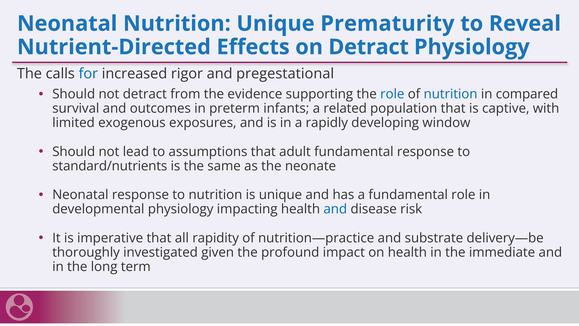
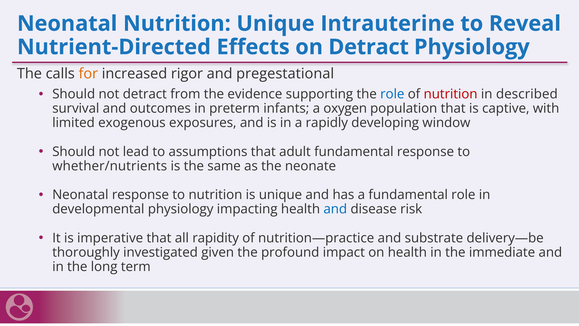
Prematurity: Prematurity -> Intrauterine
for colour: blue -> orange
nutrition at (451, 94) colour: blue -> red
compared: compared -> described
related: related -> oxygen
standard/nutrients: standard/nutrients -> whether/nutrients
